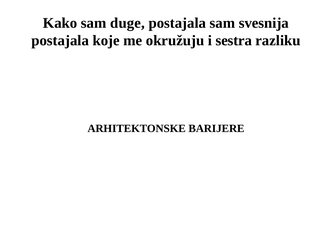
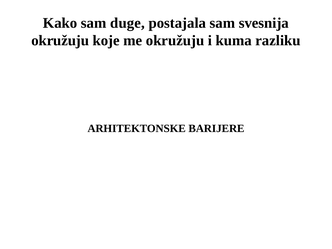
postajala at (60, 41): postajala -> okružuju
sestra: sestra -> kuma
